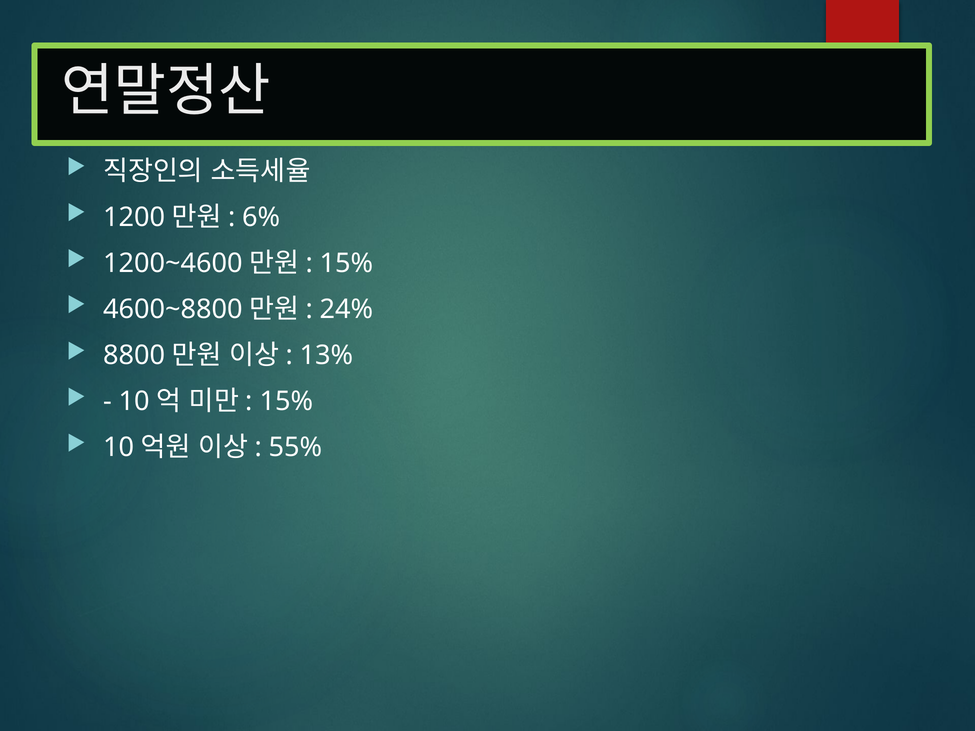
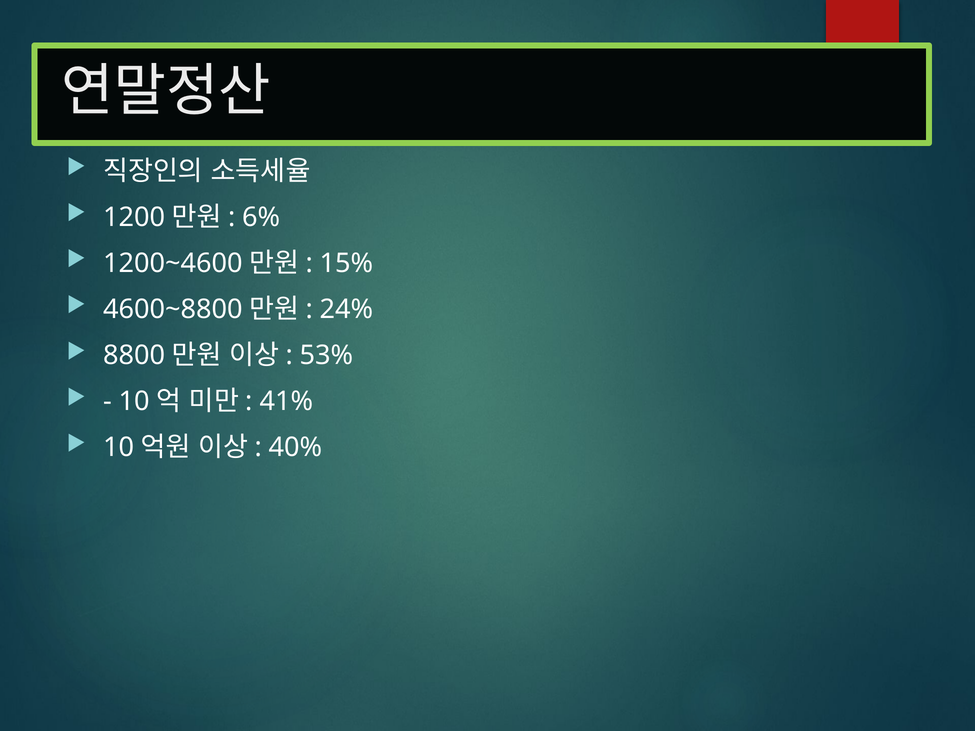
13%: 13% -> 53%
15% at (286, 402): 15% -> 41%
55%: 55% -> 40%
